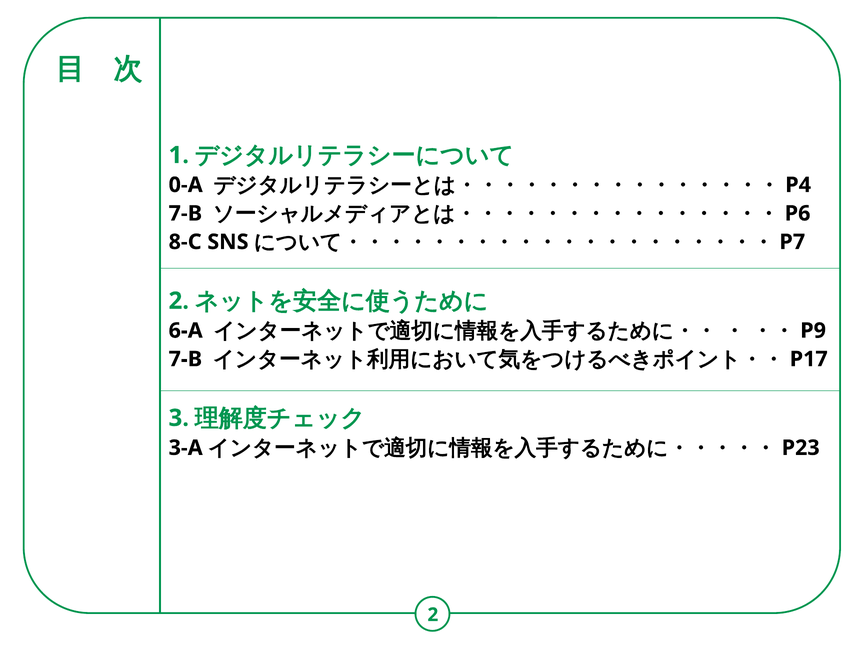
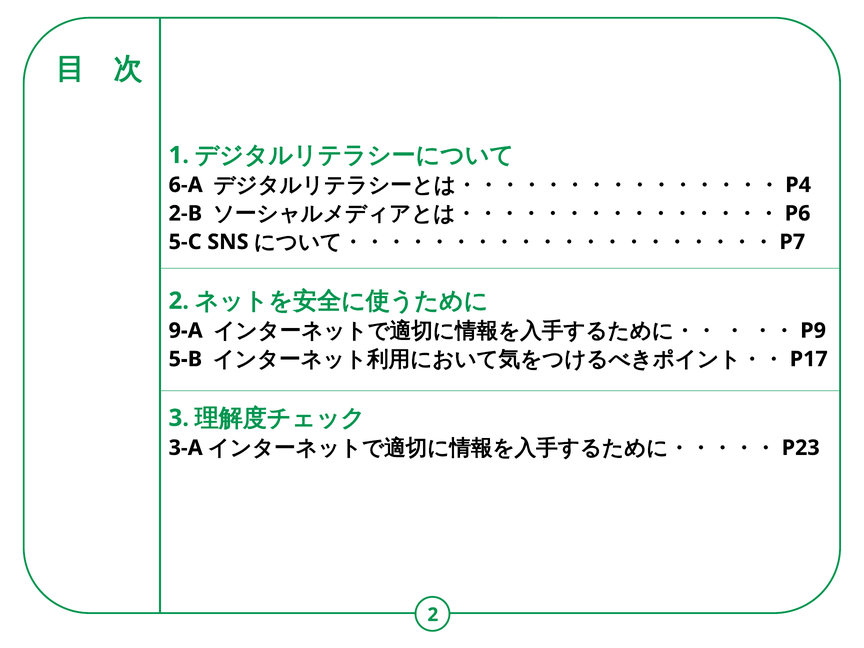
0-A: 0-A -> 6-A
7-B at (185, 213): 7-B -> 2-B
8-C: 8-C -> 5-C
6-A: 6-A -> 9-A
7-B at (185, 359): 7-B -> 5-B
